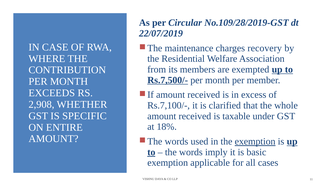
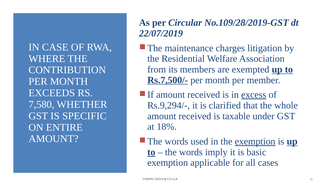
recovery: recovery -> litigation
excess underline: none -> present
2,908: 2,908 -> 7,580
Rs.7,100/-: Rs.7,100/- -> Rs.9,294/-
